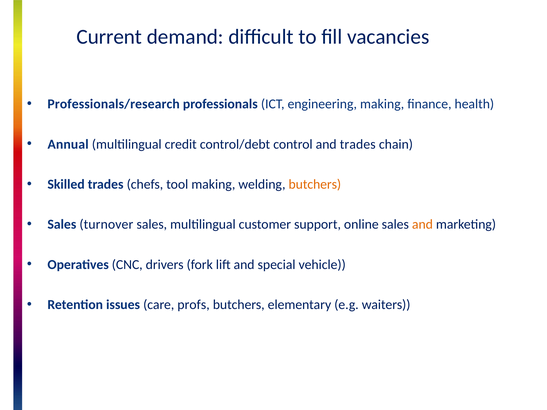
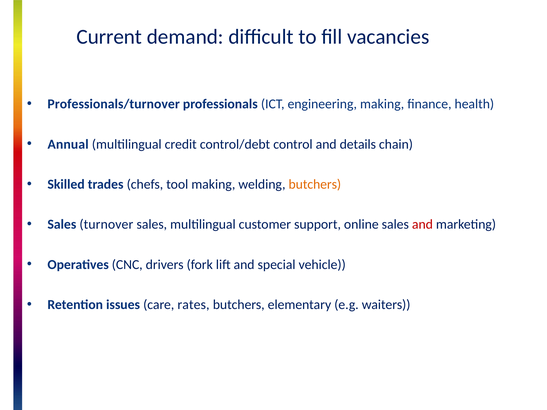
Professionals/research: Professionals/research -> Professionals/turnover
and trades: trades -> details
and at (422, 225) colour: orange -> red
profs: profs -> rates
